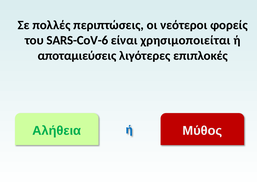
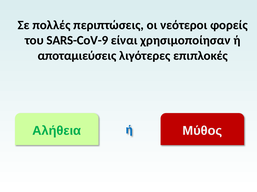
SARS-CoV-6: SARS-CoV-6 -> SARS-CoV-9
χρησιμοποιείται: χρησιμοποιείται -> χρησιμοποίησαν
